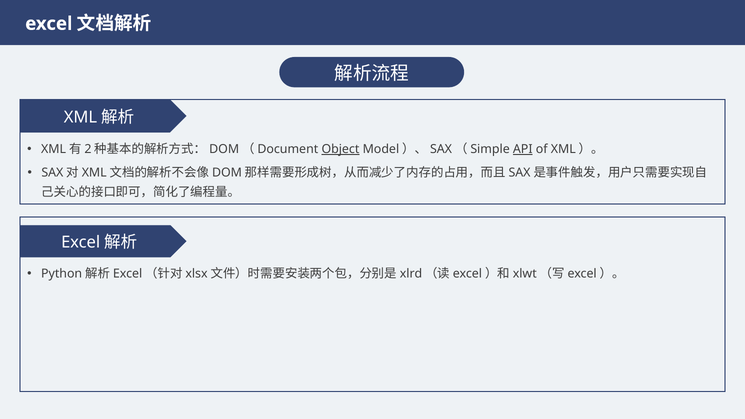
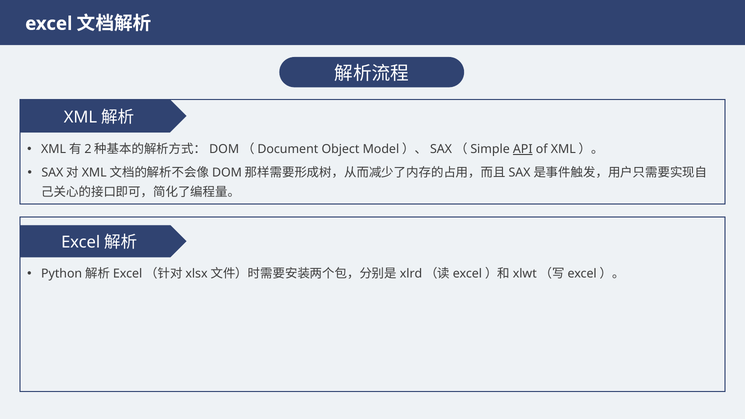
Object underline: present -> none
